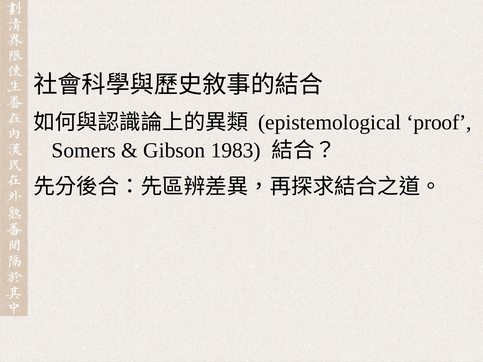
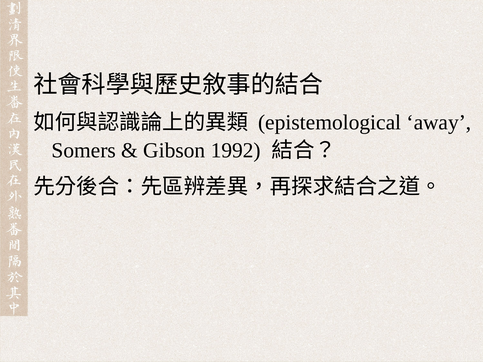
proof: proof -> away
1983: 1983 -> 1992
